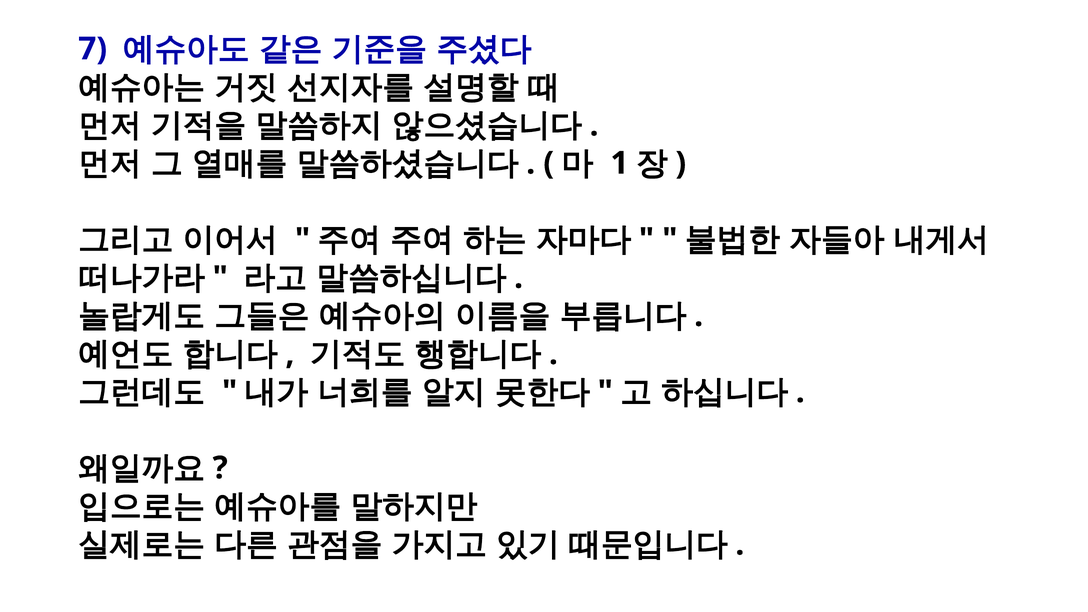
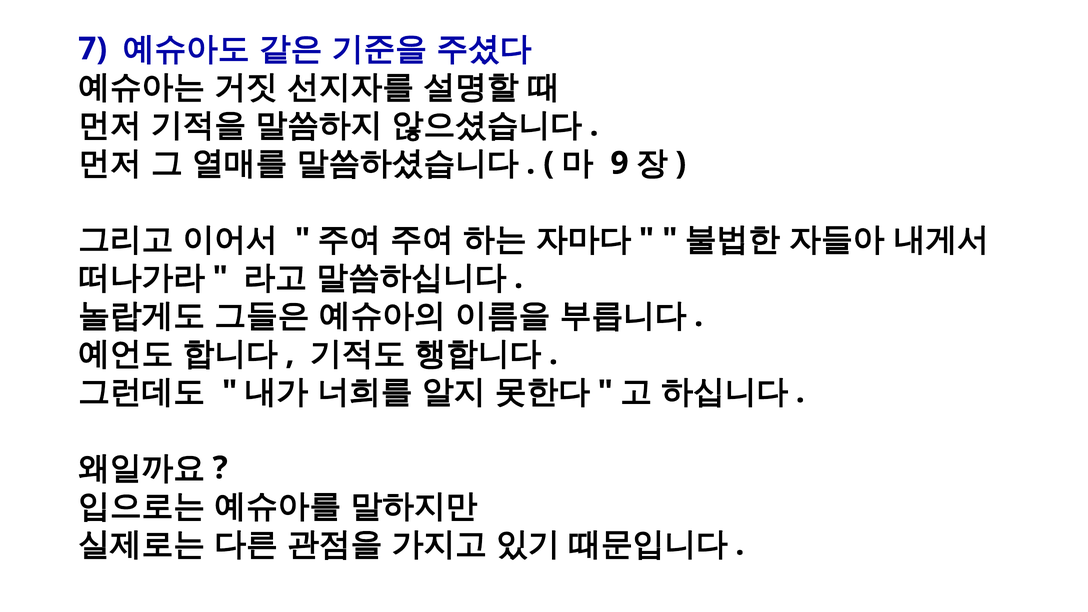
1: 1 -> 9
